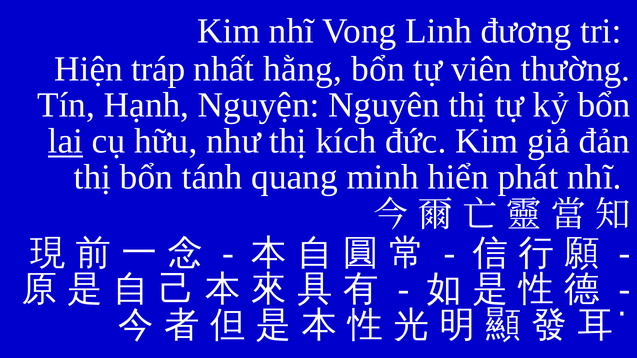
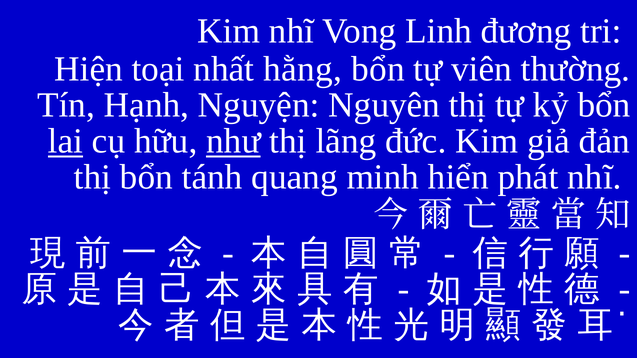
tráp: tráp -> toại
như underline: none -> present
kích: kích -> lãng
